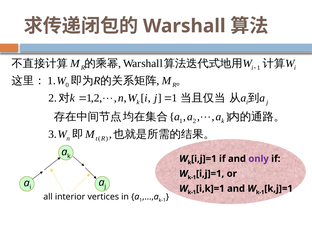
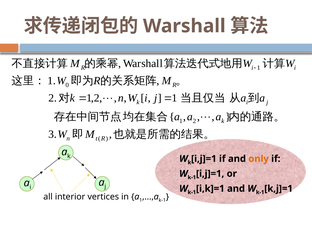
only colour: purple -> orange
